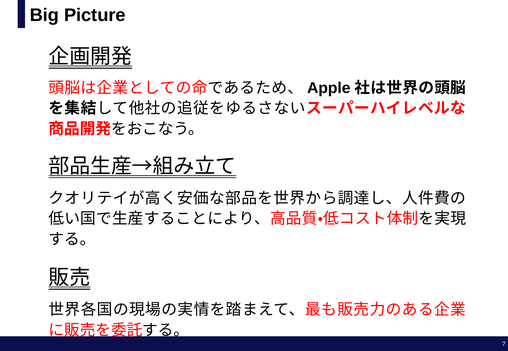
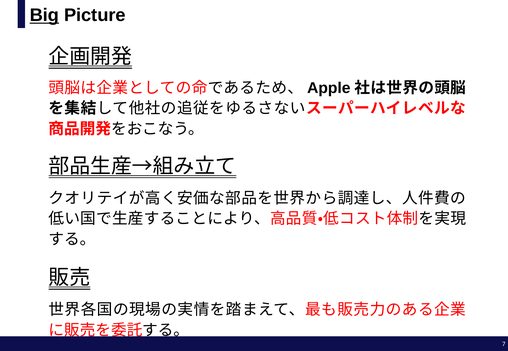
Big underline: none -> present
